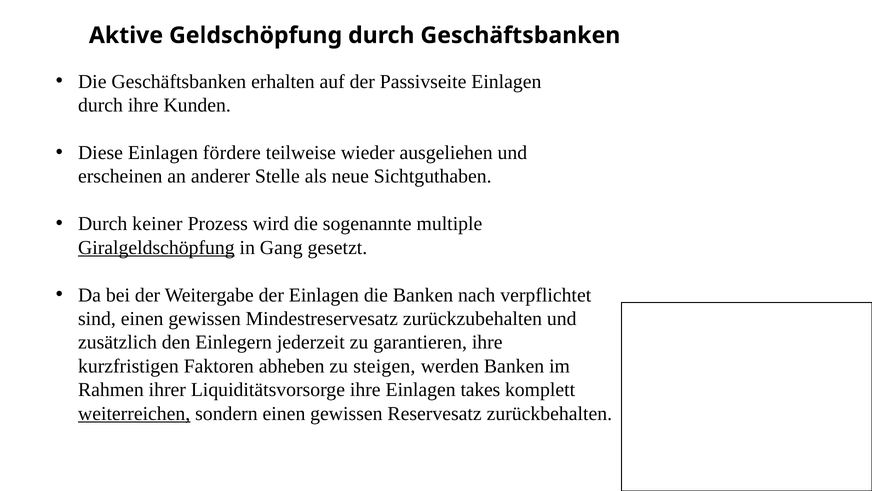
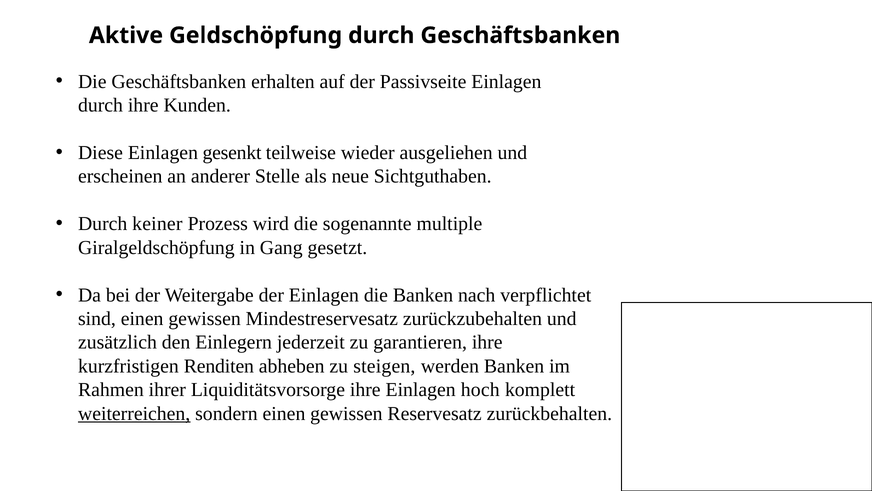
fördere: fördere -> gesenkt
Giralgeldschöpfung underline: present -> none
Faktoren: Faktoren -> Renditen
takes: takes -> hoch
